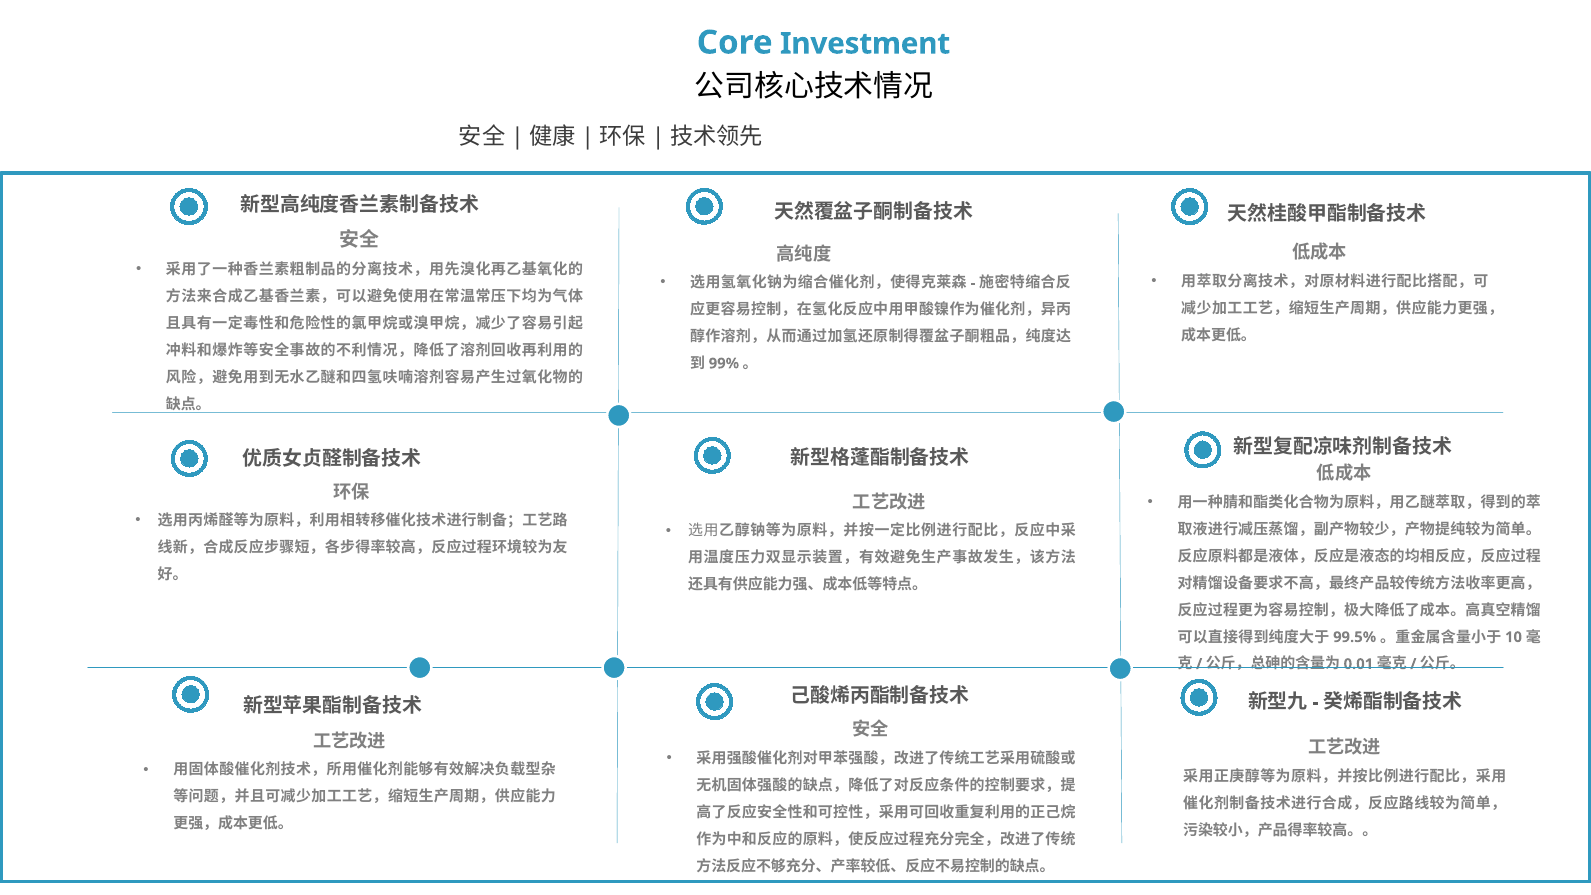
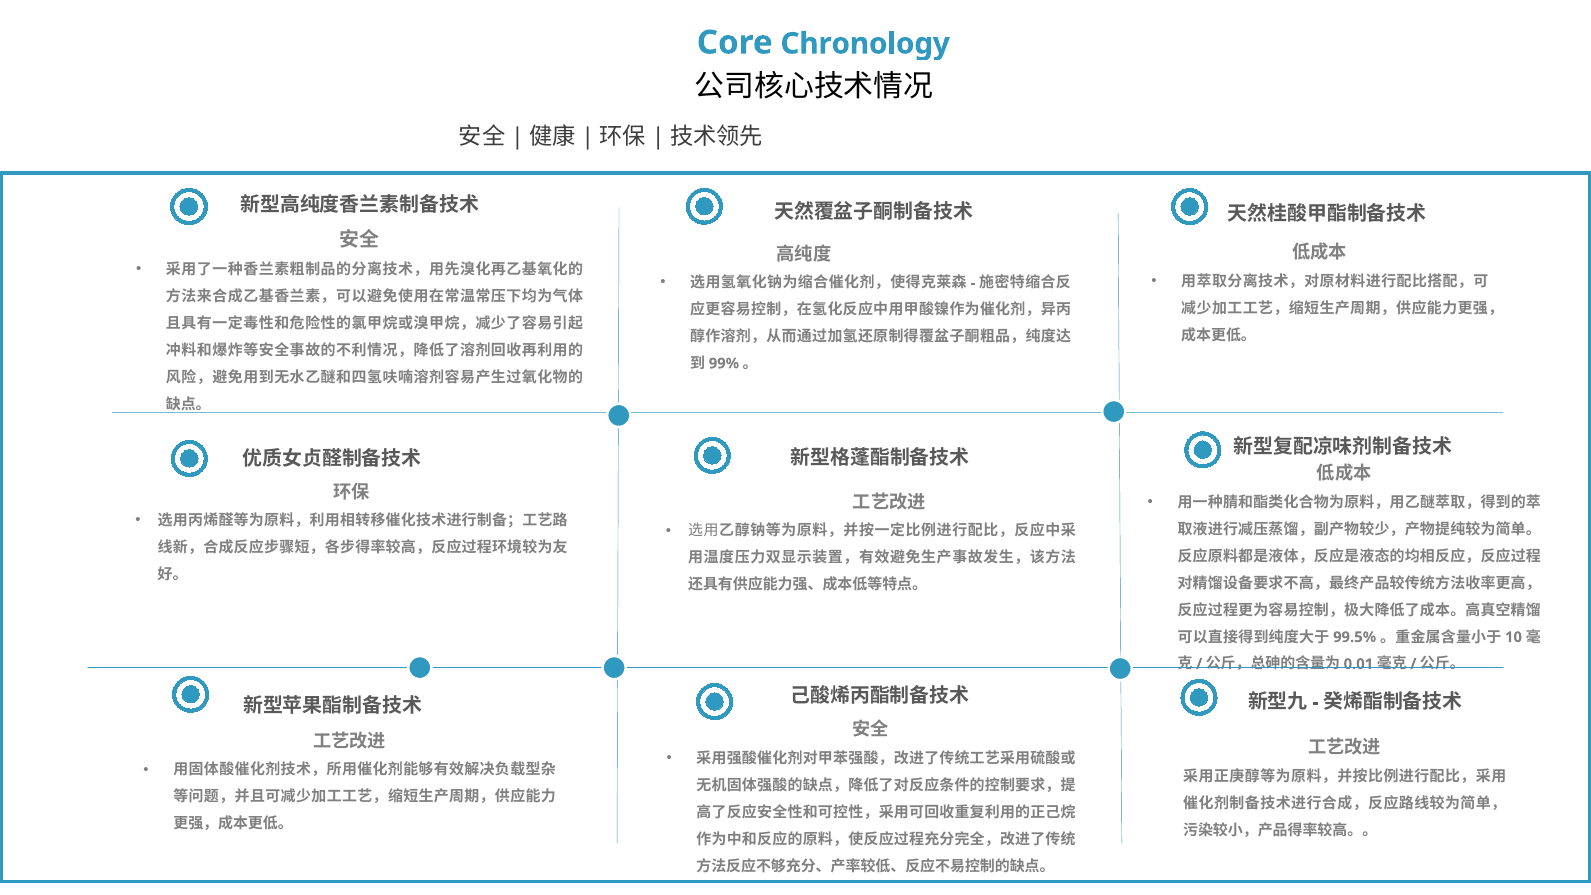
Investment: Investment -> Chronology
